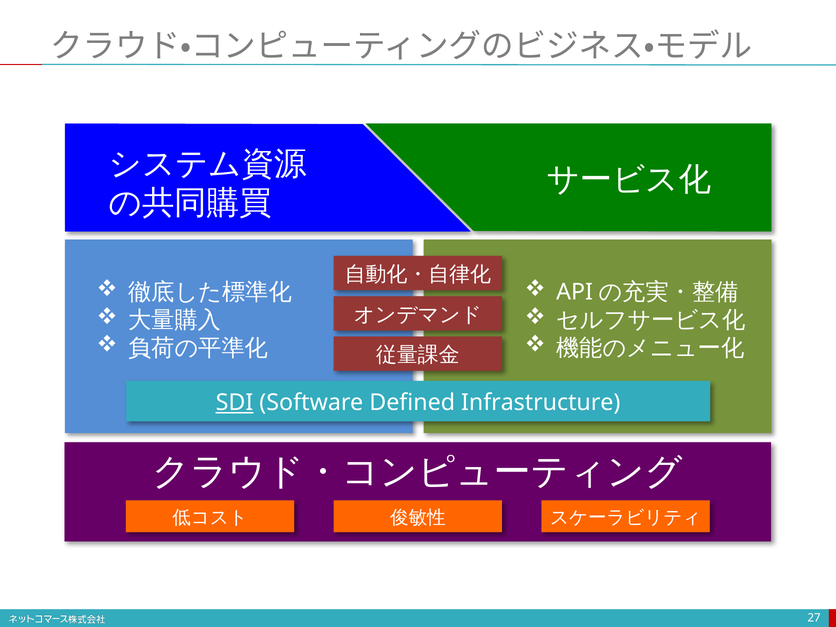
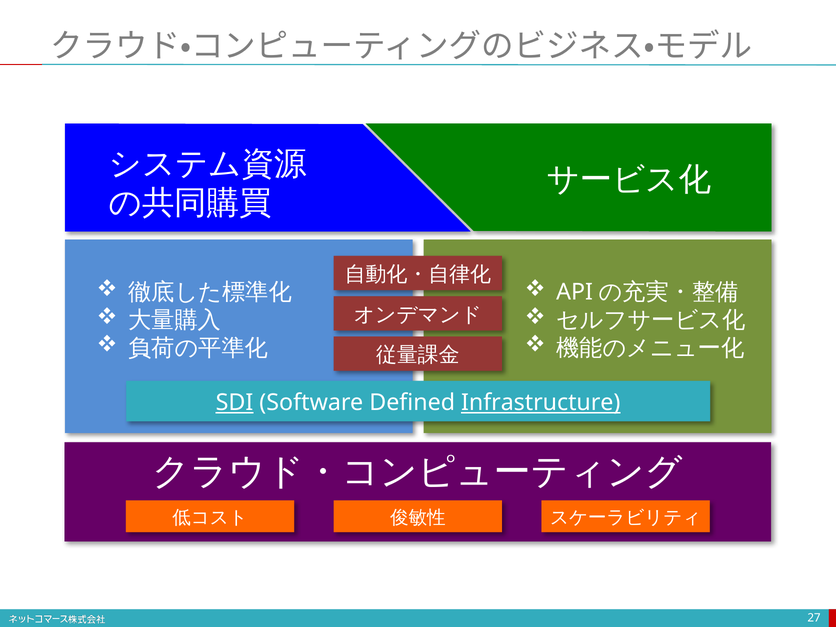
Infrastructure underline: none -> present
